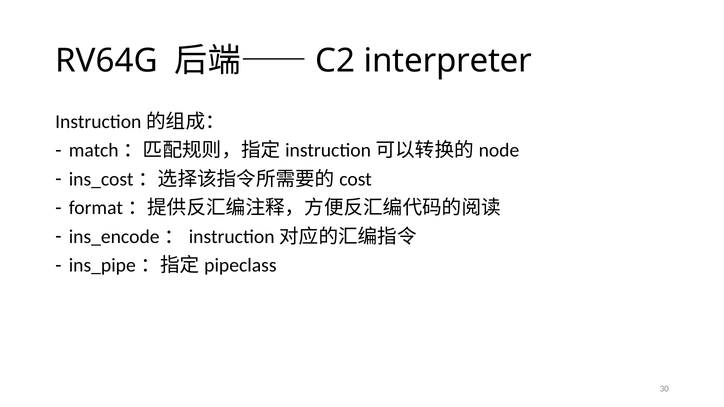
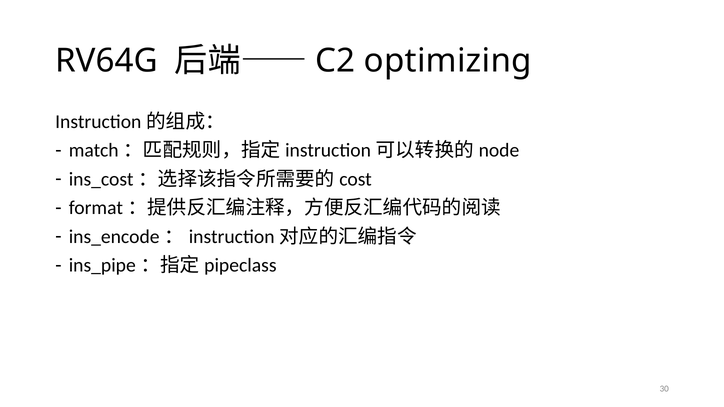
interpreter: interpreter -> optimizing
